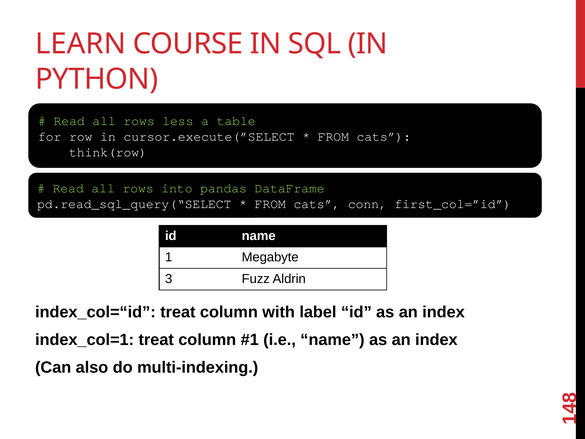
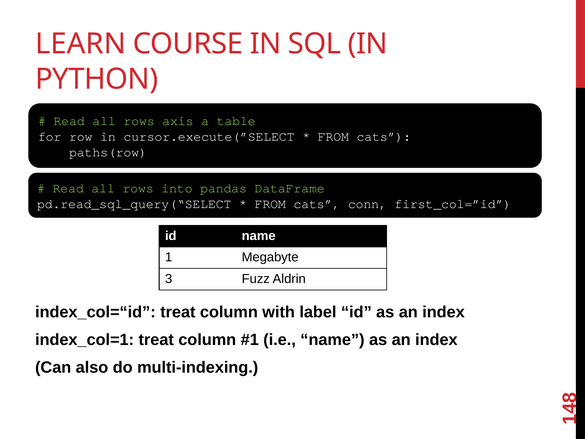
less: less -> axis
think(row: think(row -> paths(row
